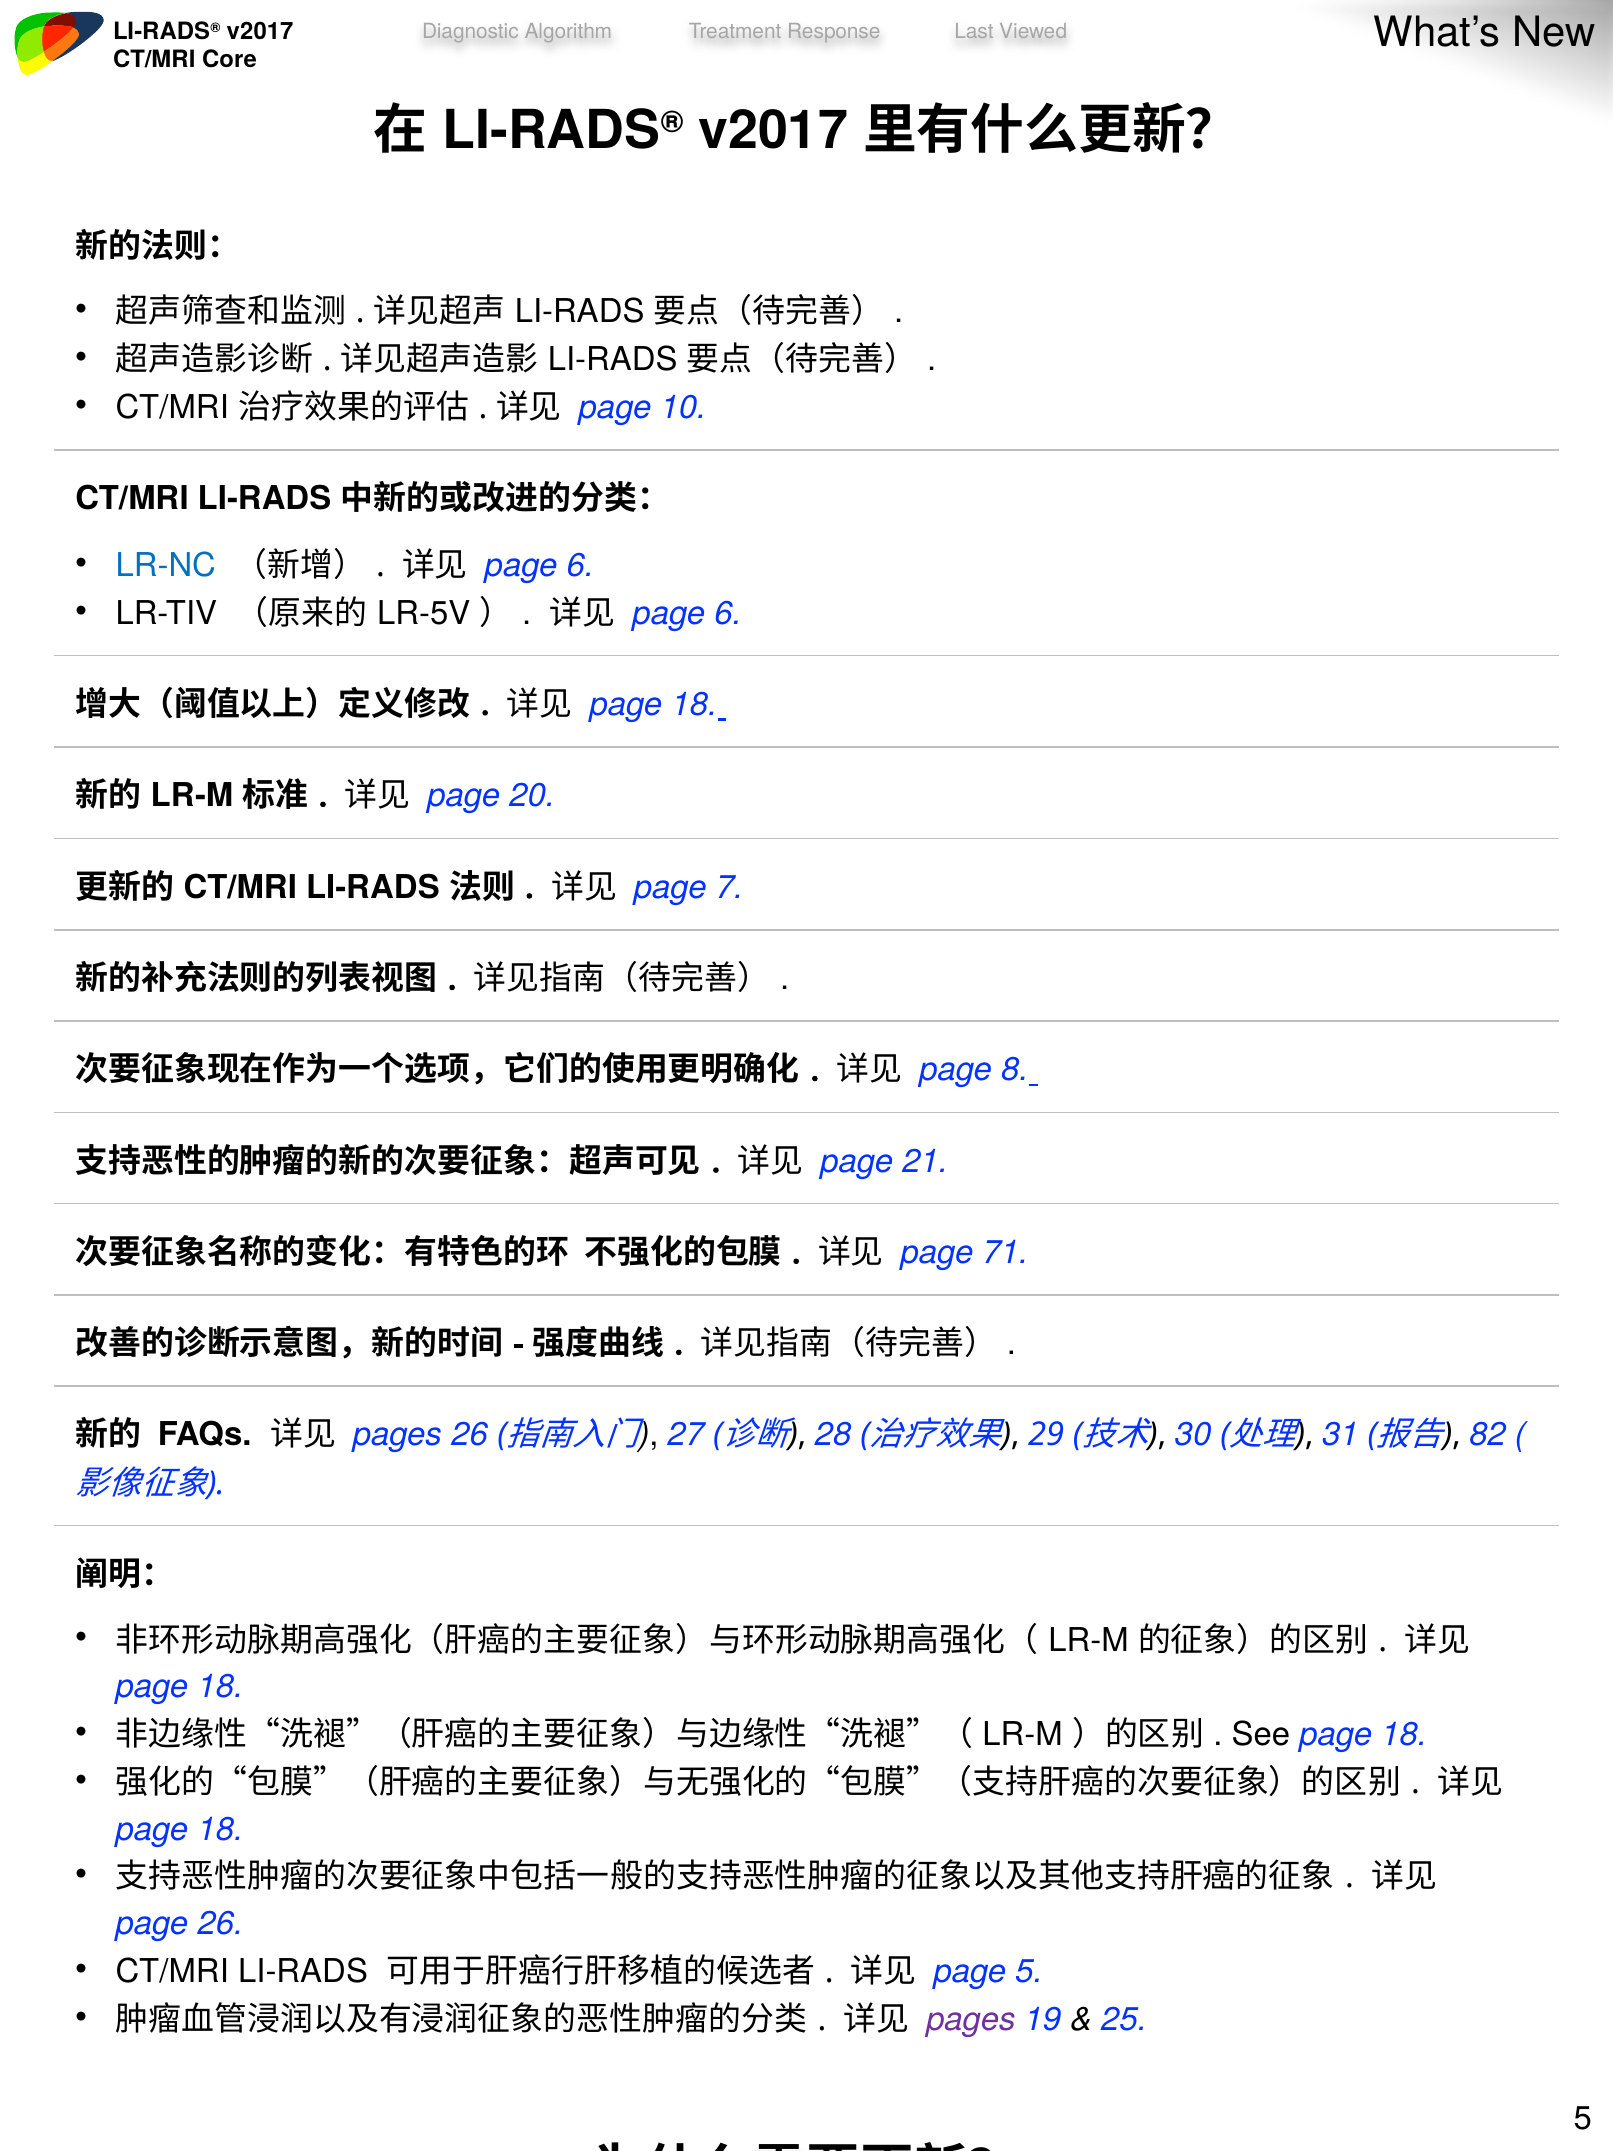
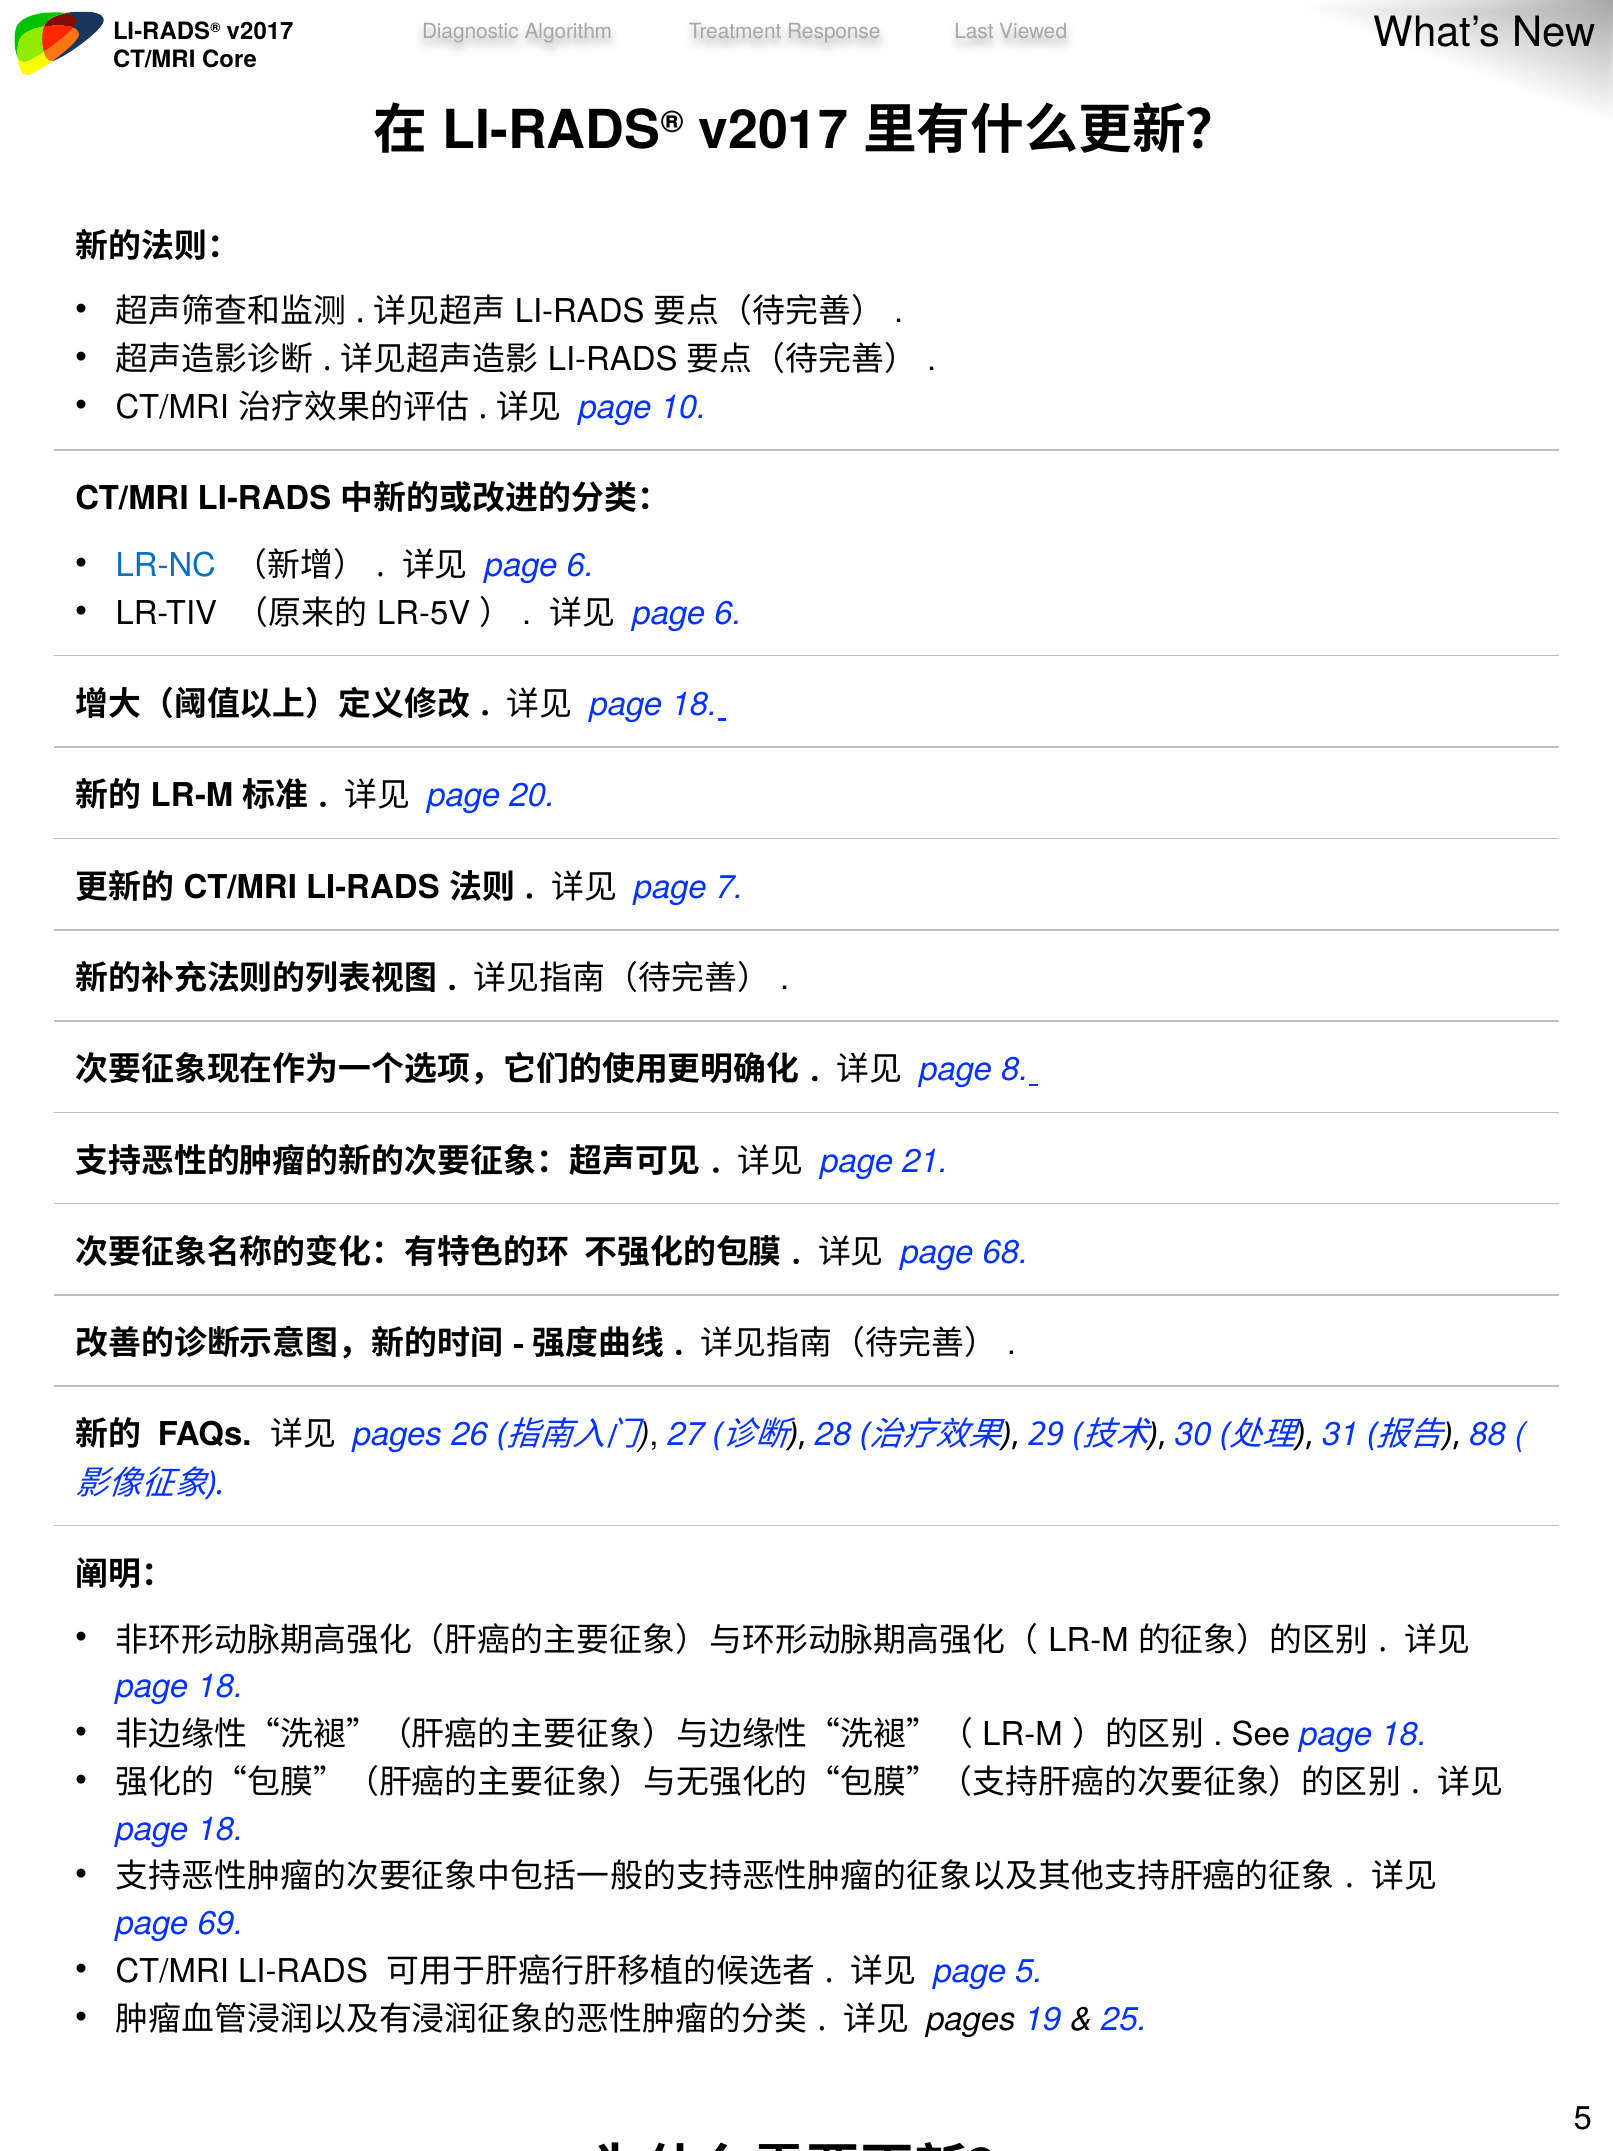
71: 71 -> 68
82: 82 -> 88
page 26: 26 -> 69
pages at (971, 2019) colour: purple -> black
